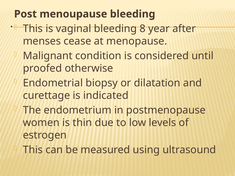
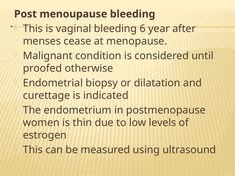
8: 8 -> 6
